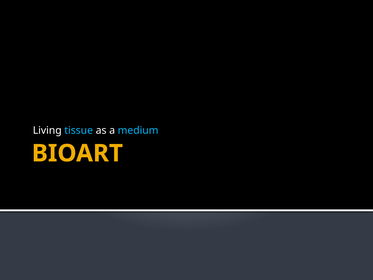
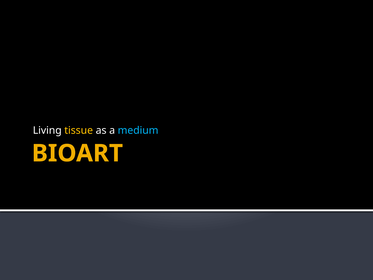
tissue colour: light blue -> yellow
